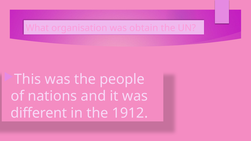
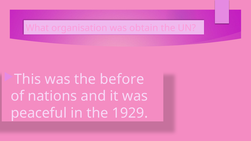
people: people -> before
different: different -> peaceful
1912: 1912 -> 1929
